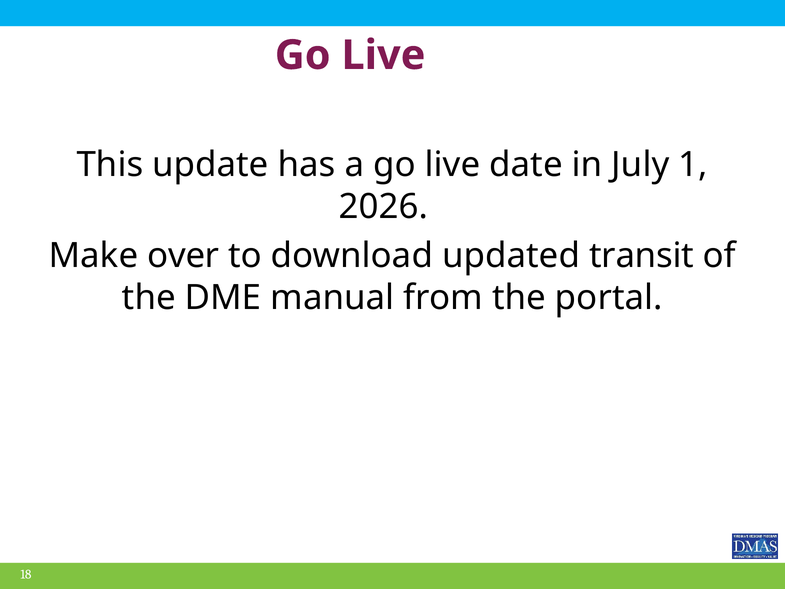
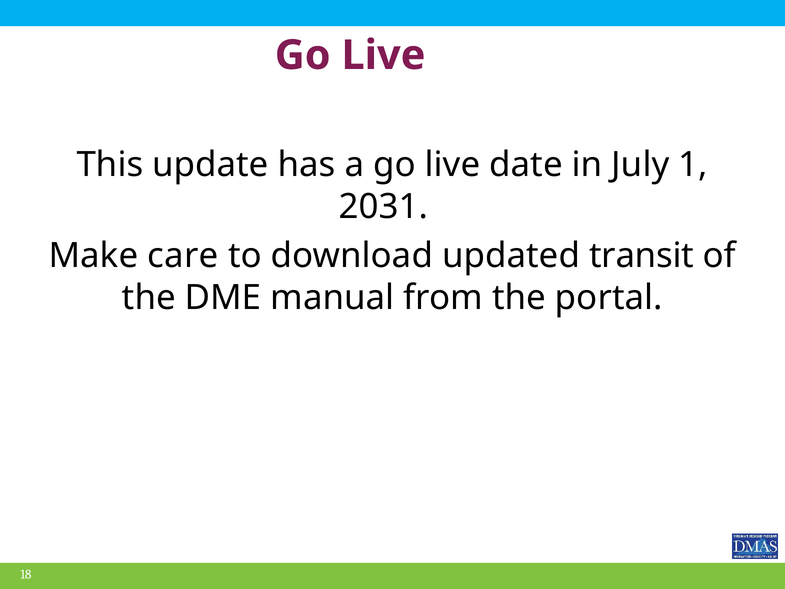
2026: 2026 -> 2031
over: over -> care
